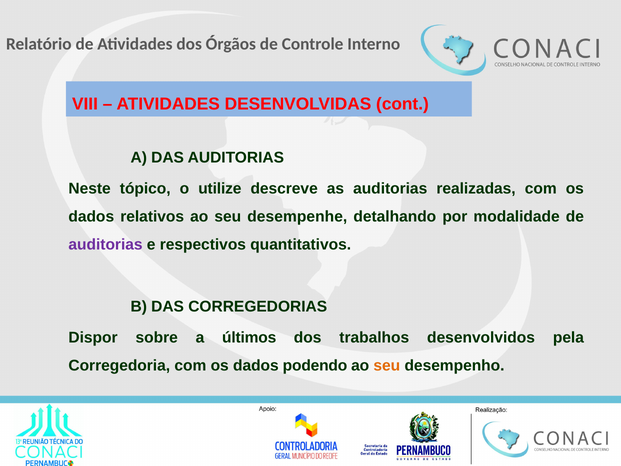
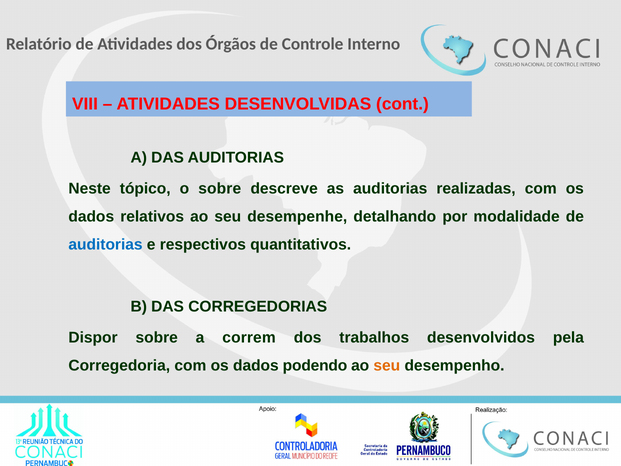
o utilize: utilize -> sobre
auditorias at (106, 244) colour: purple -> blue
últimos: últimos -> correm
